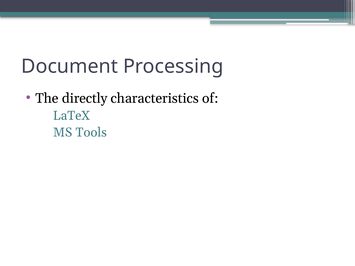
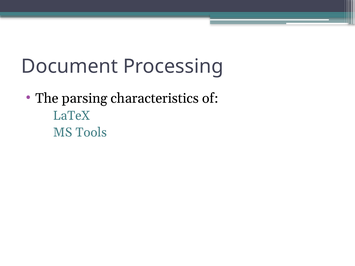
directly: directly -> parsing
